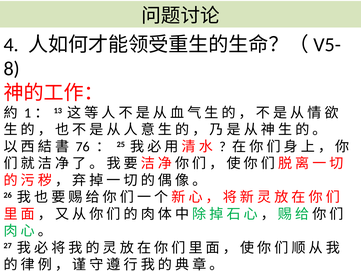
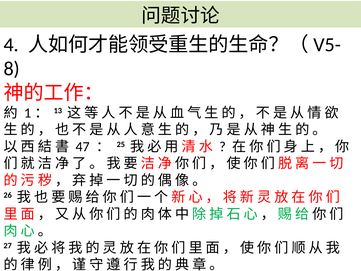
76: 76 -> 47
